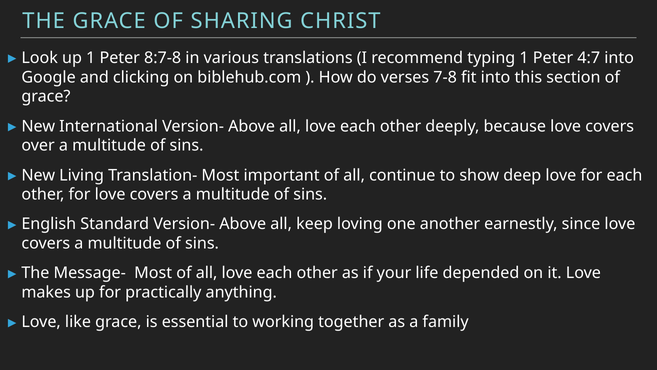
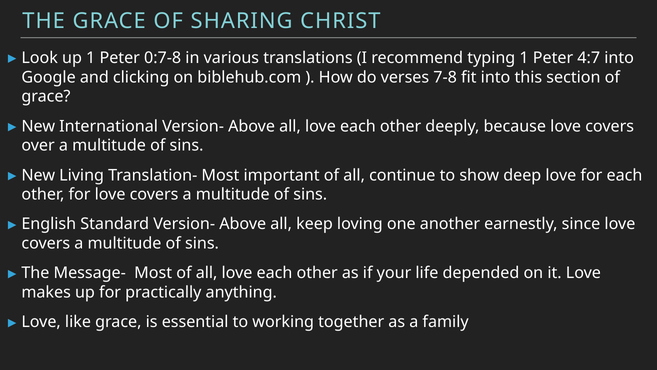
8:7-8: 8:7-8 -> 0:7-8
